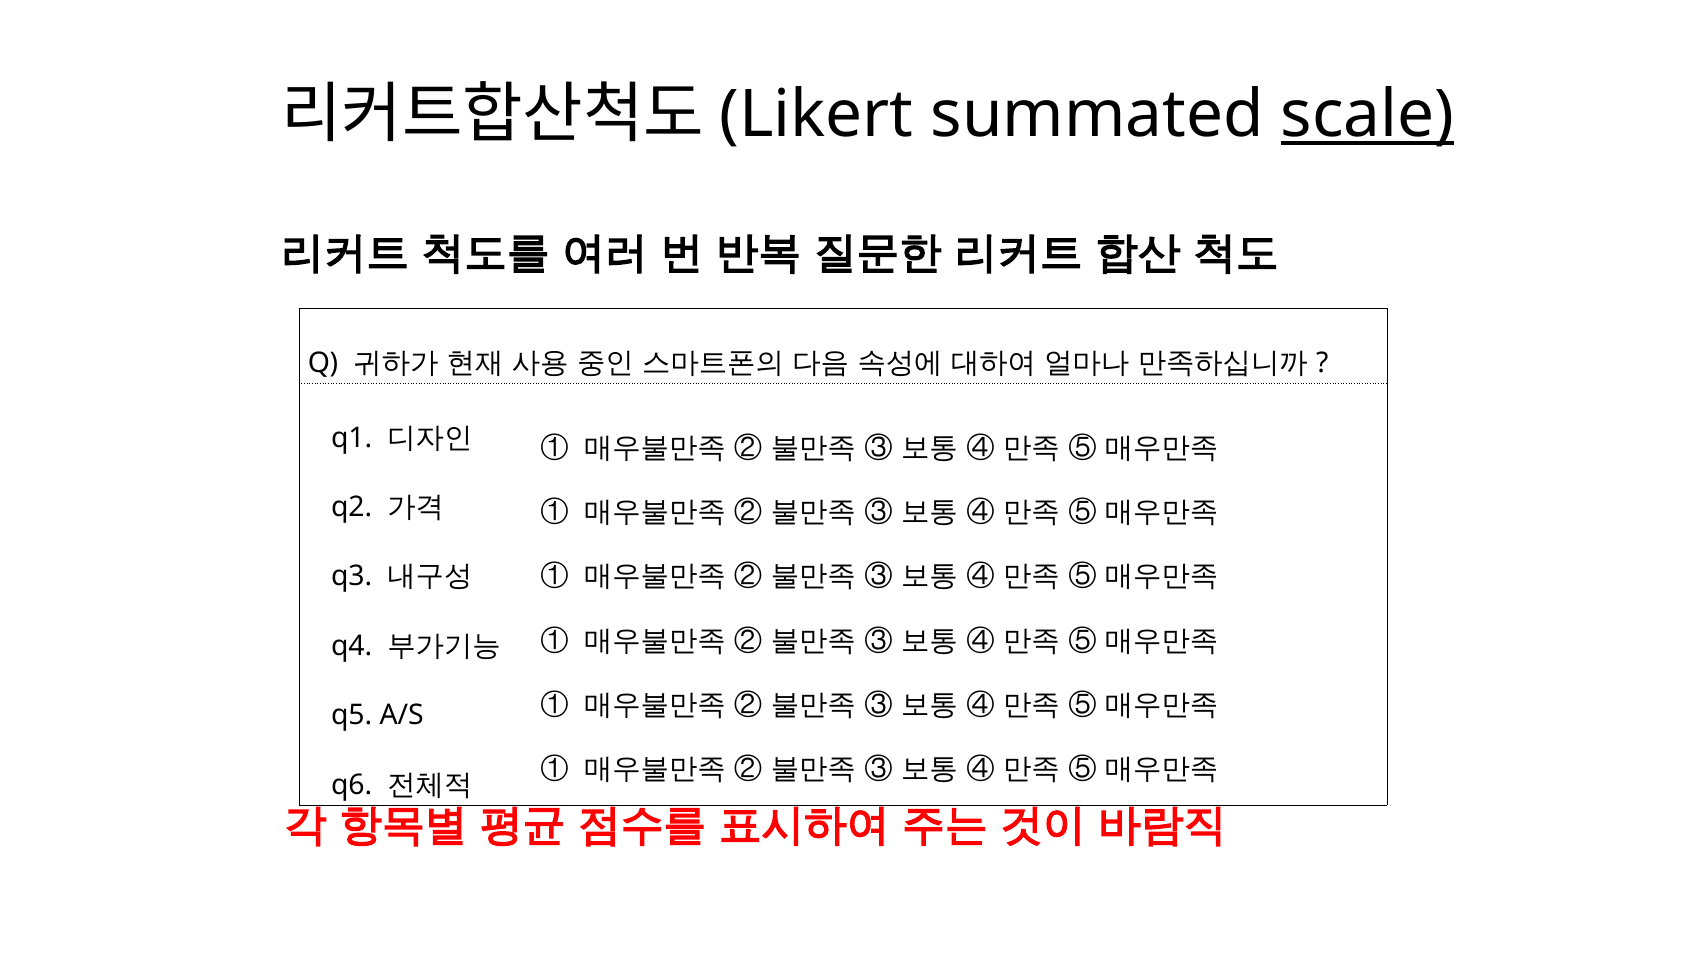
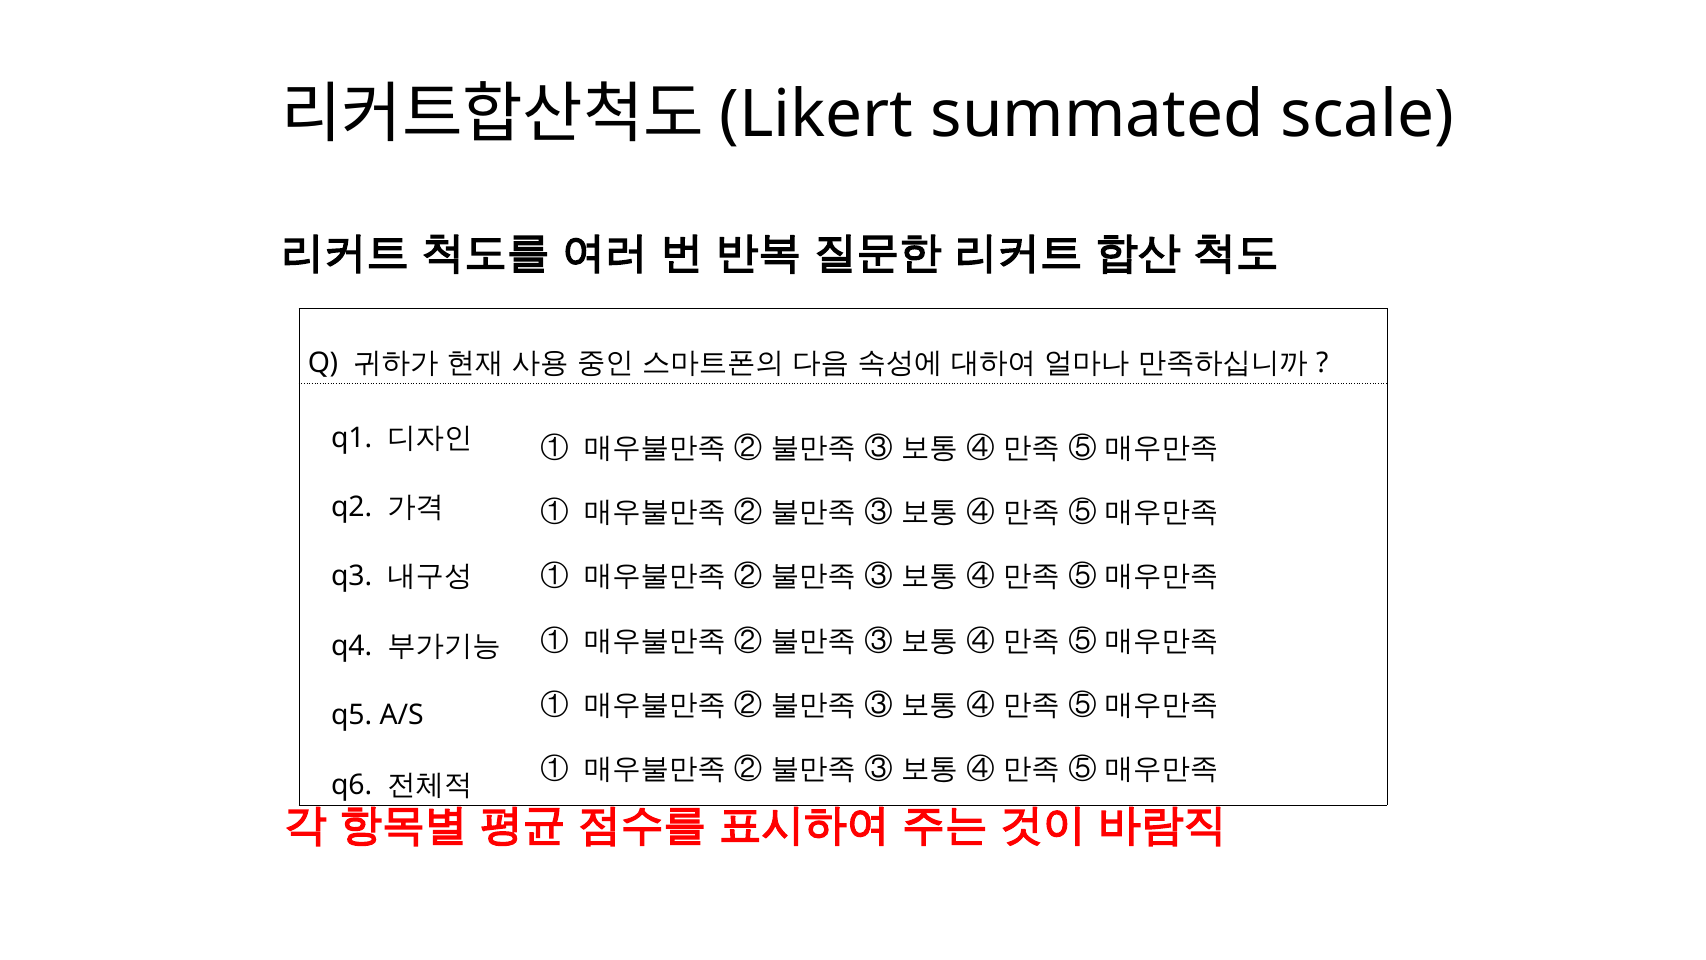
scale underline: present -> none
